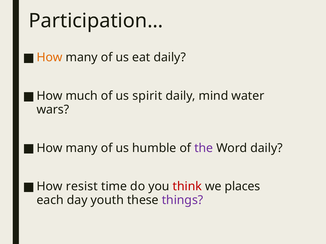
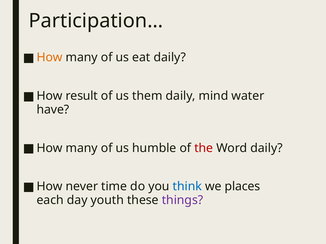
much: much -> result
spirit: spirit -> them
wars: wars -> have
the colour: purple -> red
resist: resist -> never
think colour: red -> blue
